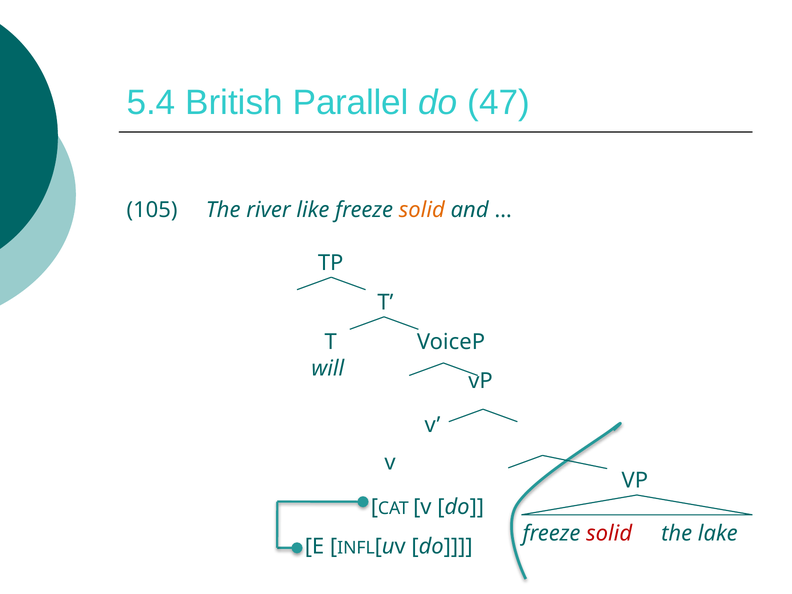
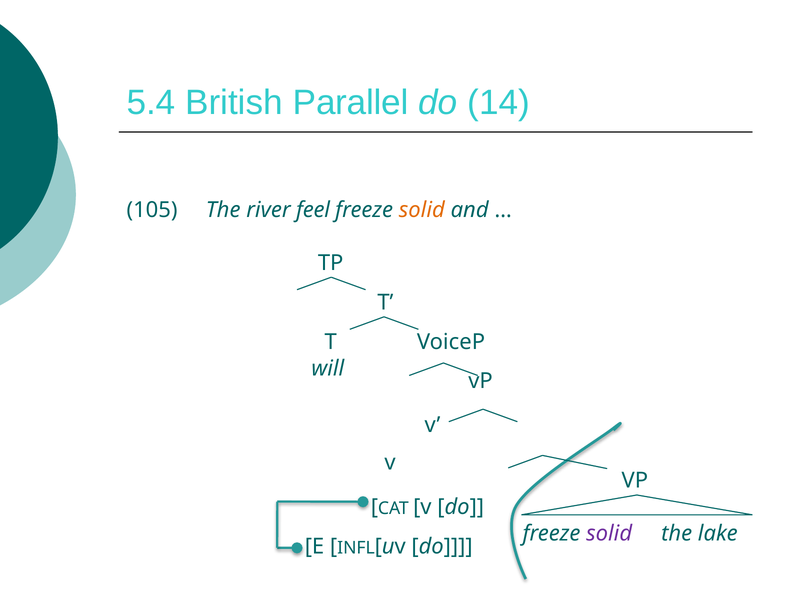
47: 47 -> 14
like: like -> feel
solid at (609, 533) colour: red -> purple
